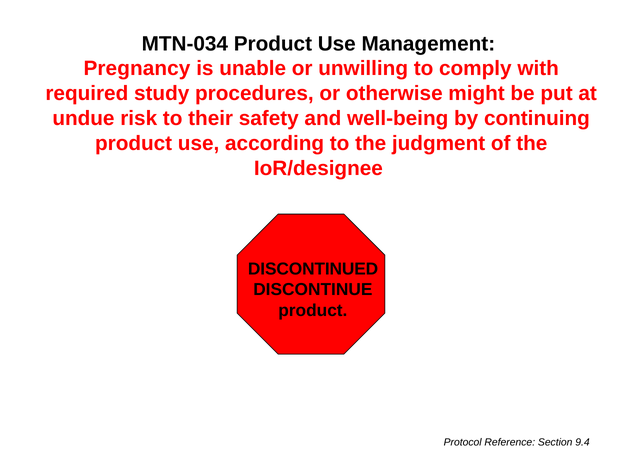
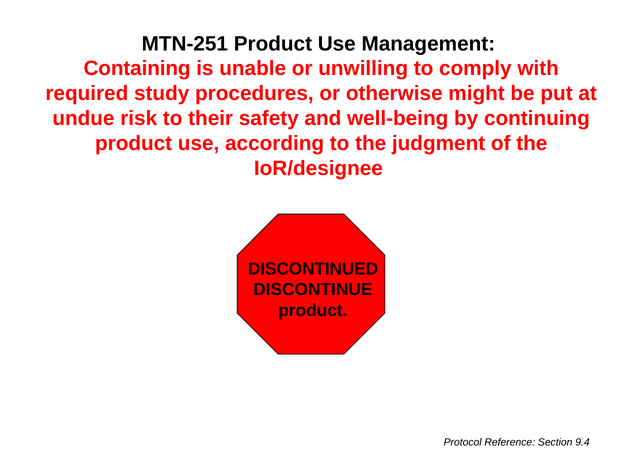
MTN-034: MTN-034 -> MTN-251
Pregnancy: Pregnancy -> Containing
